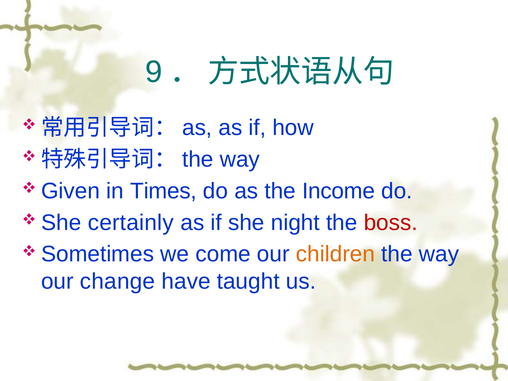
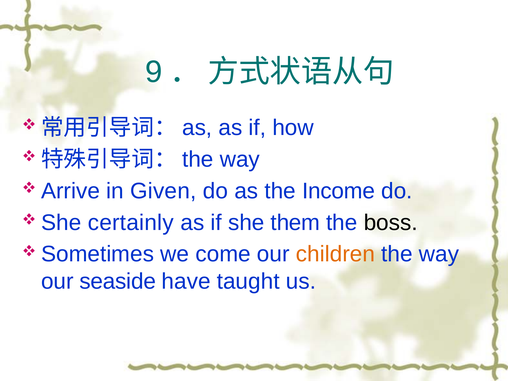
Given: Given -> Arrive
Times: Times -> Given
night: night -> them
boss colour: red -> black
change: change -> seaside
